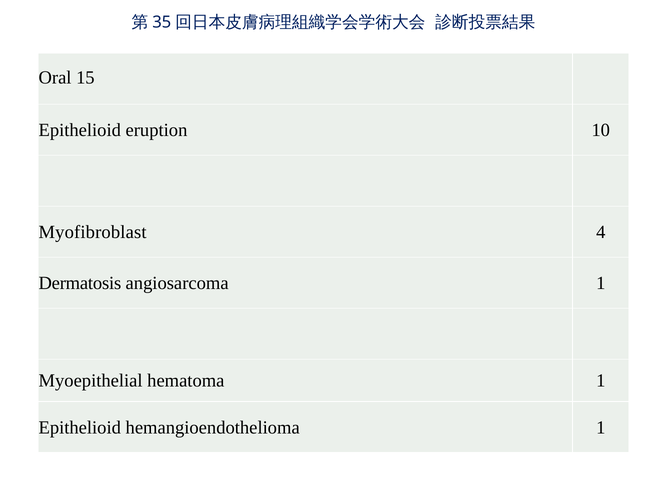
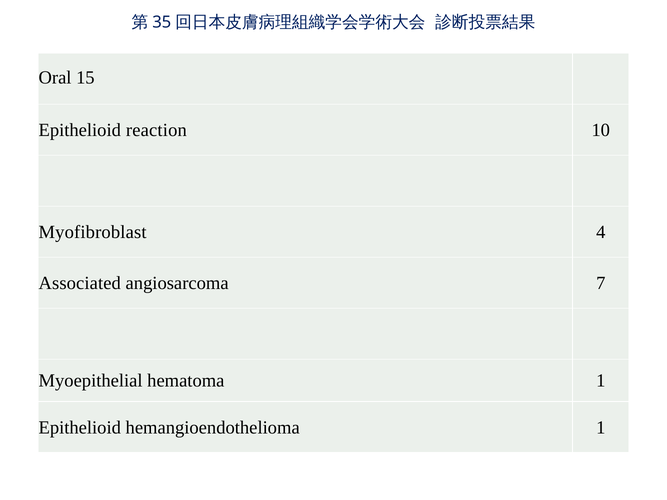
eruption: eruption -> reaction
Dermatosis: Dermatosis -> Associated
angiosarcoma 1: 1 -> 7
